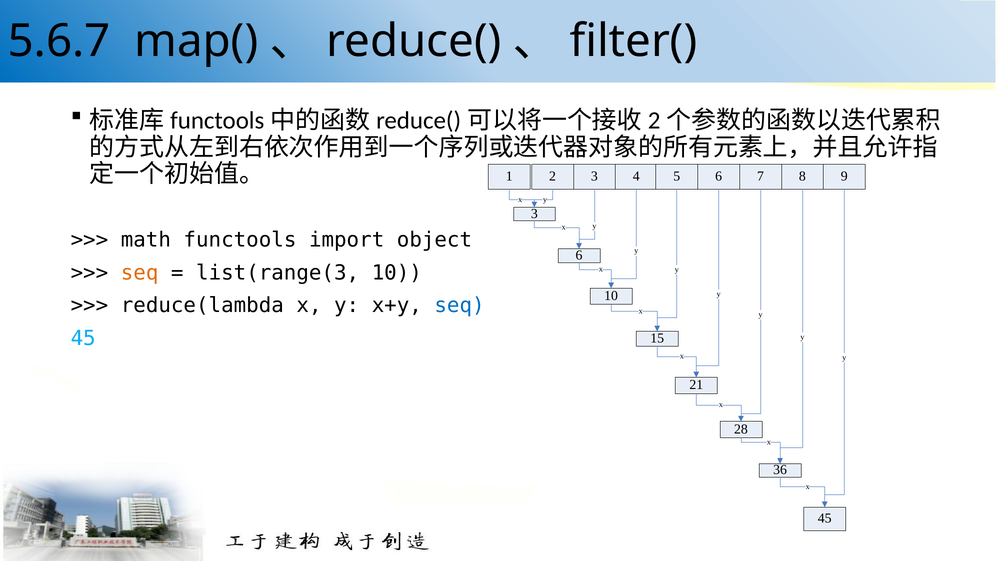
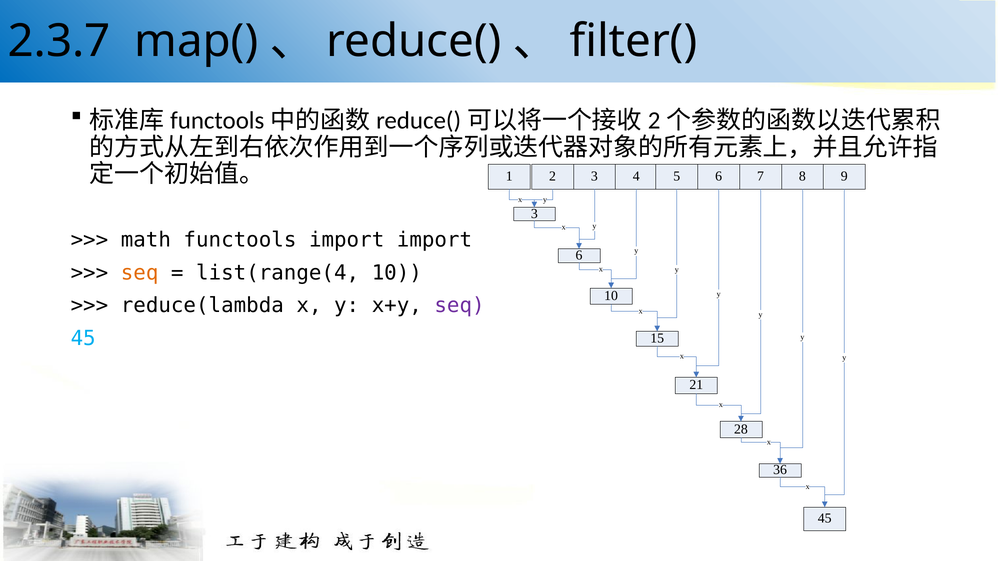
5.6.7: 5.6.7 -> 2.3.7
import object: object -> import
list(range(3: list(range(3 -> list(range(4
seq at (460, 306) colour: blue -> purple
